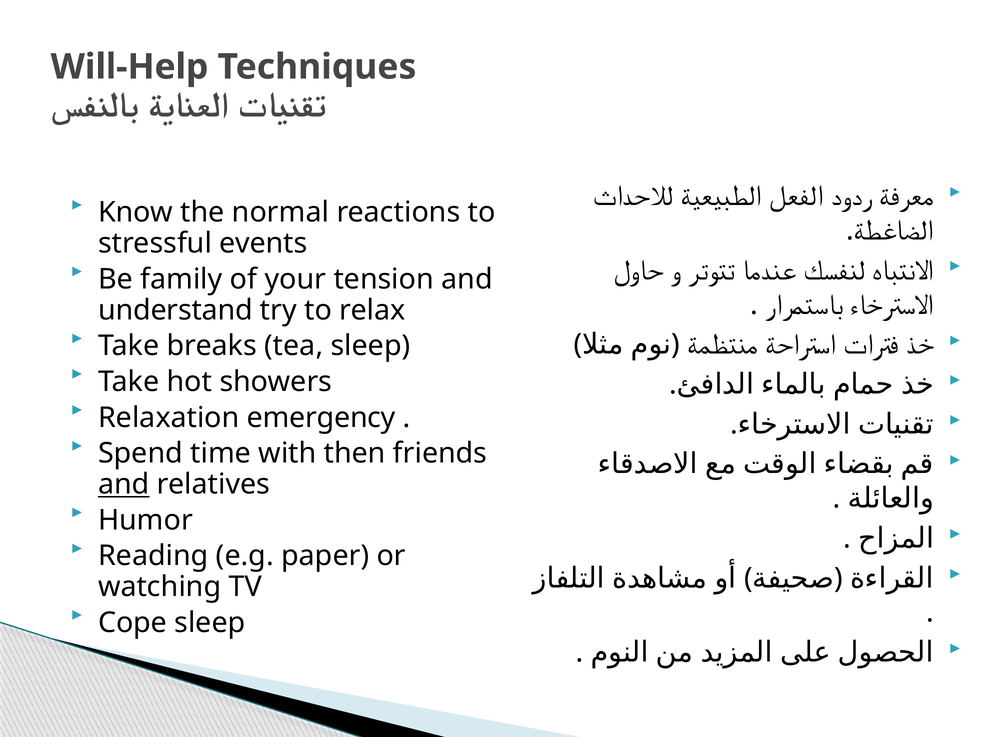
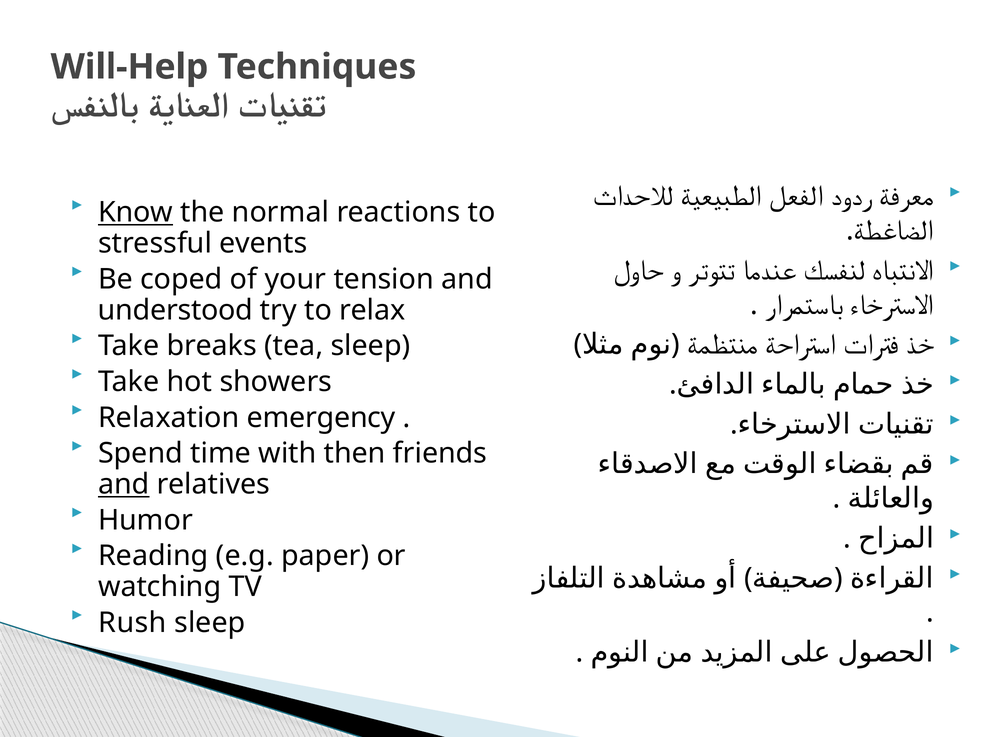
Know underline: none -> present
family: family -> coped
understand: understand -> understood
Cope: Cope -> Rush
